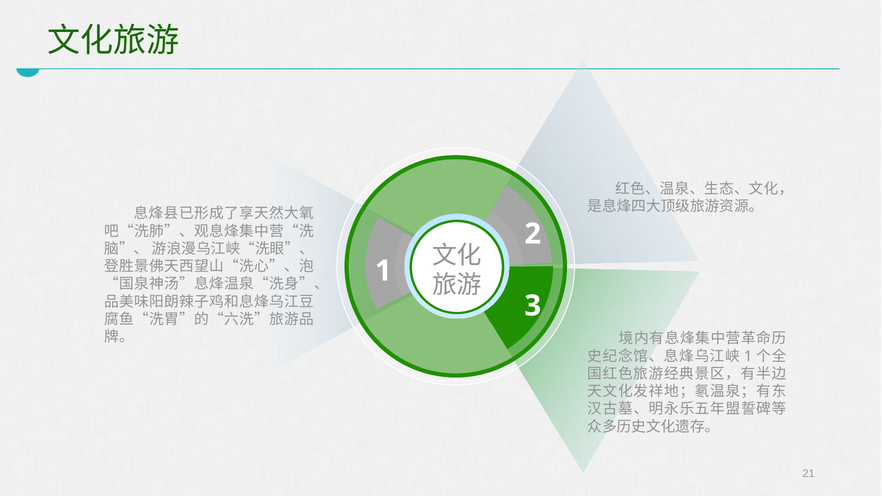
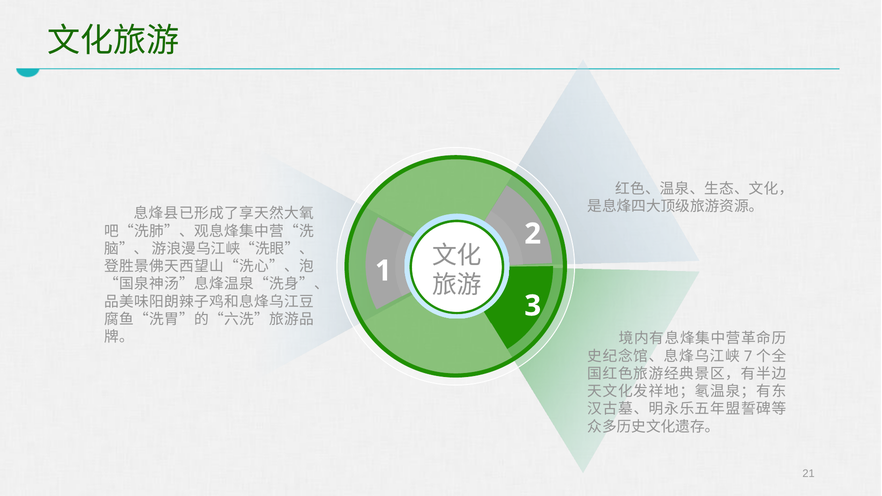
1 at (748, 356): 1 -> 7
